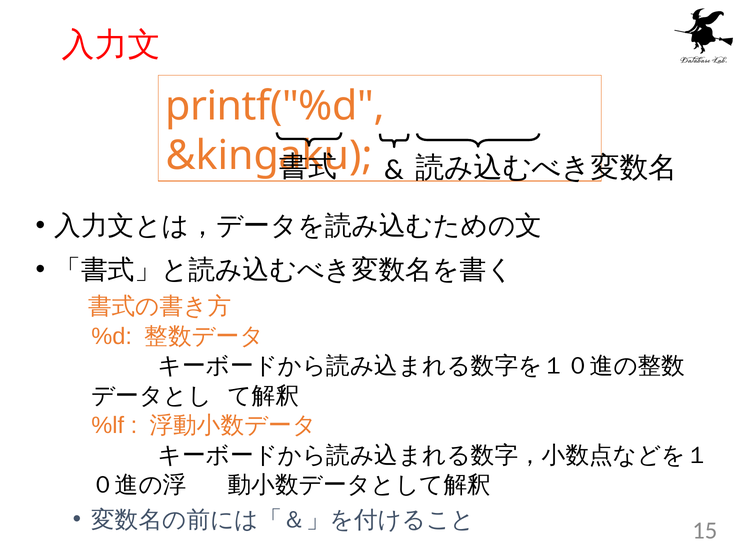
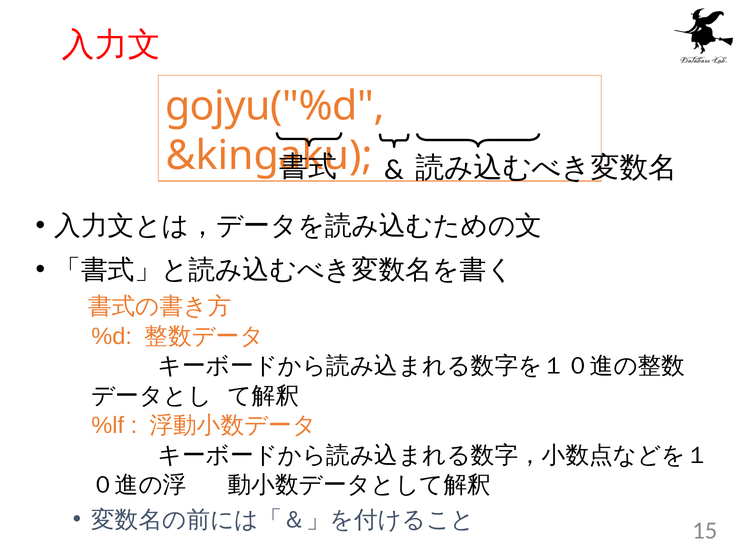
printf("%d: printf("%d -> gojyu("%d
